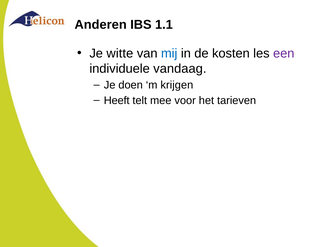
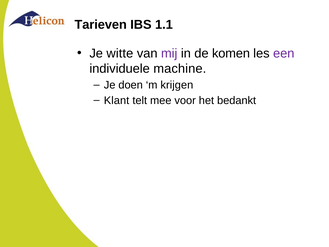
Anderen: Anderen -> Tarieven
mij colour: blue -> purple
kosten: kosten -> komen
vandaag: vandaag -> machine
Heeft: Heeft -> Klant
tarieven: tarieven -> bedankt
